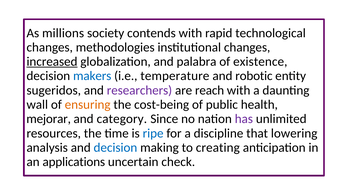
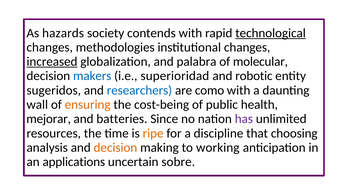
millions: millions -> hazards
technological underline: none -> present
existence: existence -> molecular
temperature: temperature -> superioridad
researchers colour: purple -> blue
reach: reach -> como
category: category -> batteries
ripe colour: blue -> orange
lowering: lowering -> choosing
decision at (115, 148) colour: blue -> orange
creating: creating -> working
check: check -> sobre
